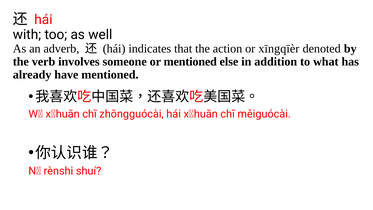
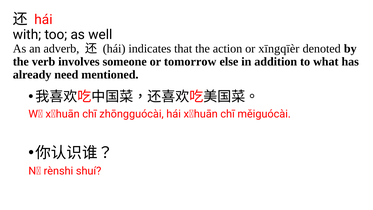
or mentioned: mentioned -> tomorrow
have: have -> need
